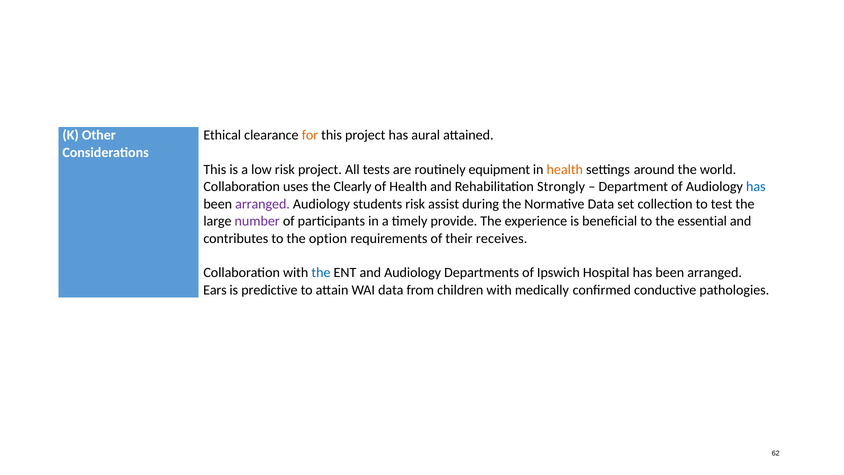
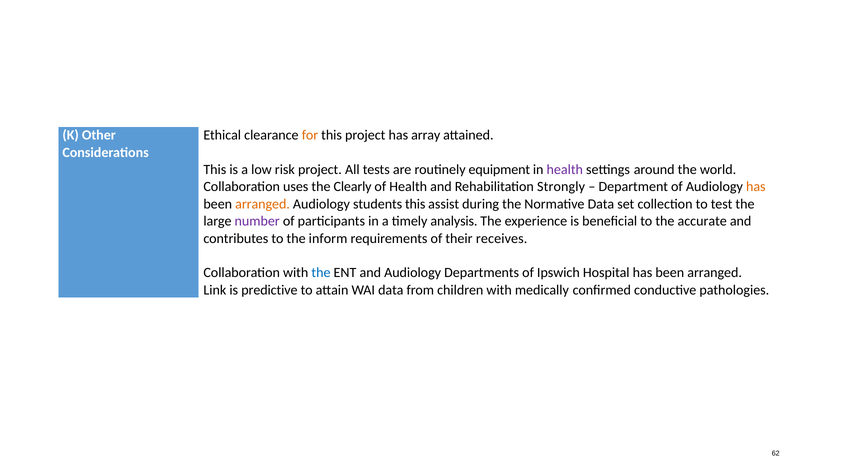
aural: aural -> array
health at (565, 170) colour: orange -> purple
has at (756, 187) colour: blue -> orange
arranged at (263, 204) colour: purple -> orange
students risk: risk -> this
provide: provide -> analysis
essential: essential -> accurate
option: option -> inform
Ears: Ears -> Link
